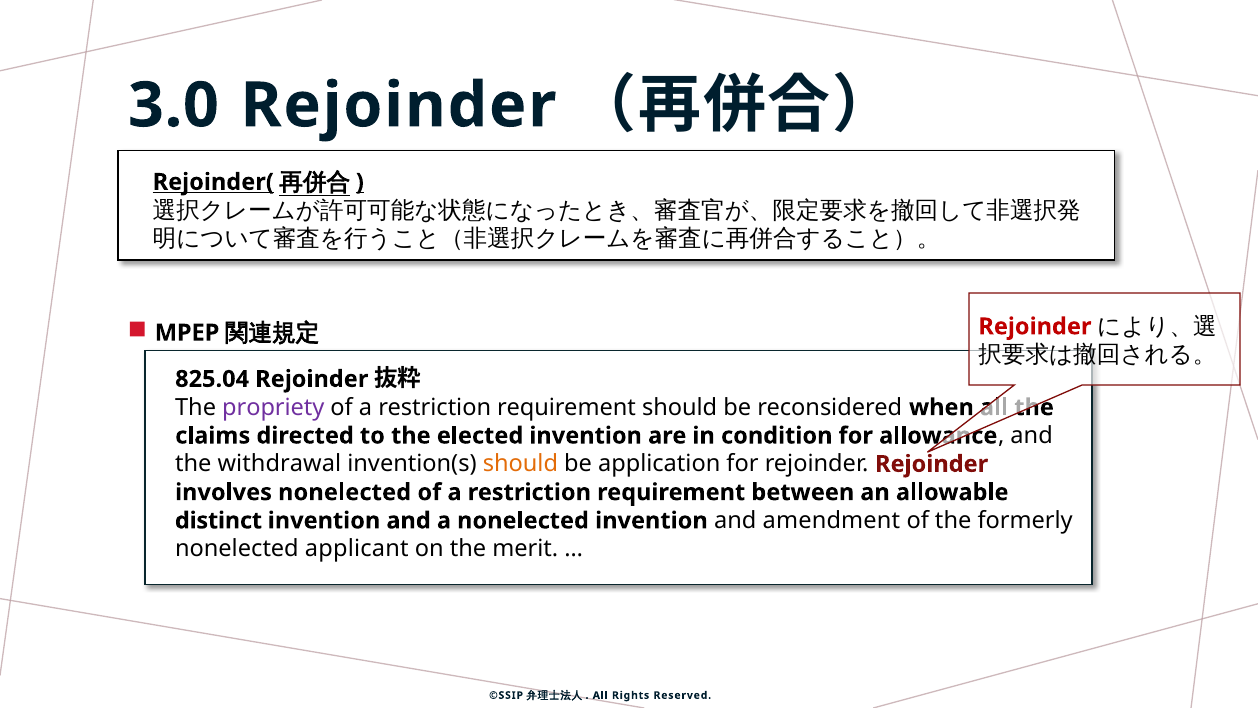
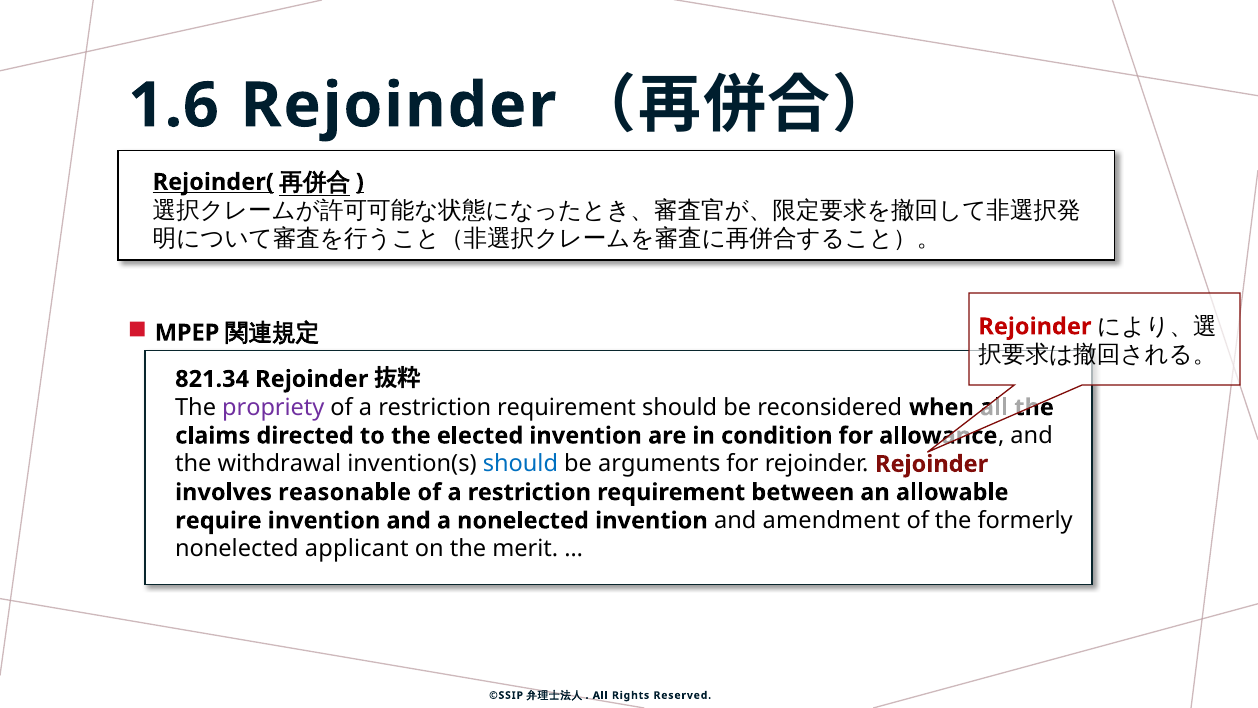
3.0: 3.0 -> 1.6
825.04: 825.04 -> 821.34
should at (520, 464) colour: orange -> blue
application: application -> arguments
involves nonelected: nonelected -> reasonable
distinct: distinct -> require
